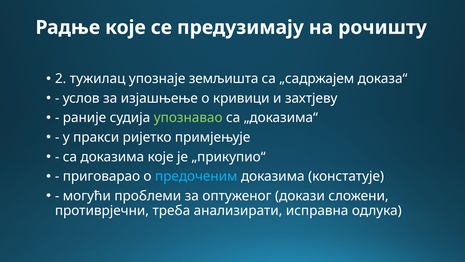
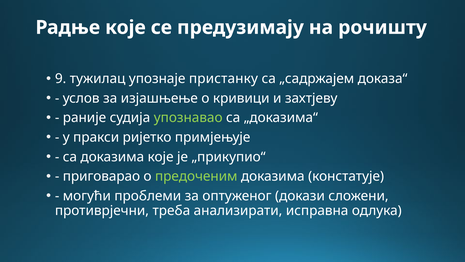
2: 2 -> 9
земљишта: земљишта -> пристанку
предоченим colour: light blue -> light green
